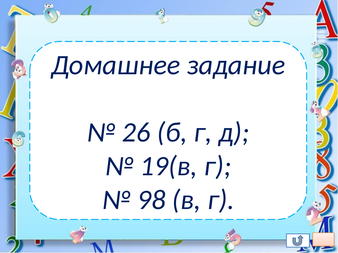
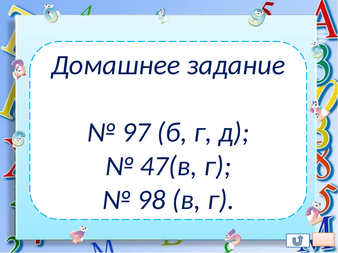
26: 26 -> 97
19(в: 19(в -> 47(в
